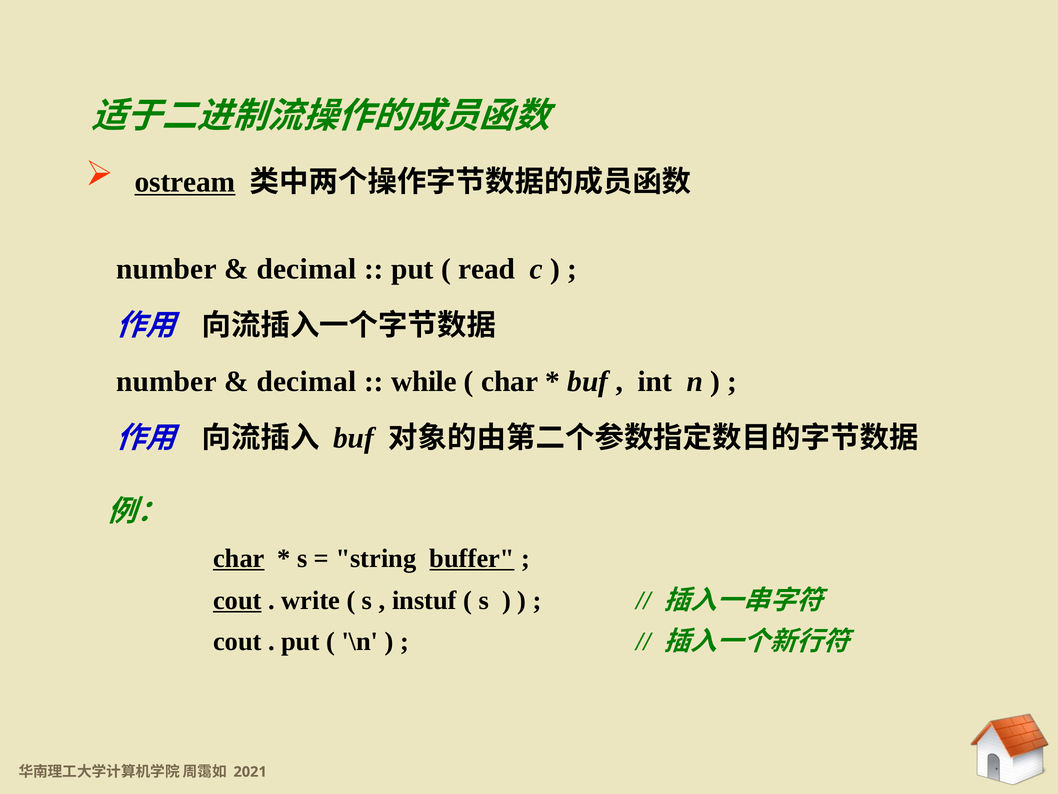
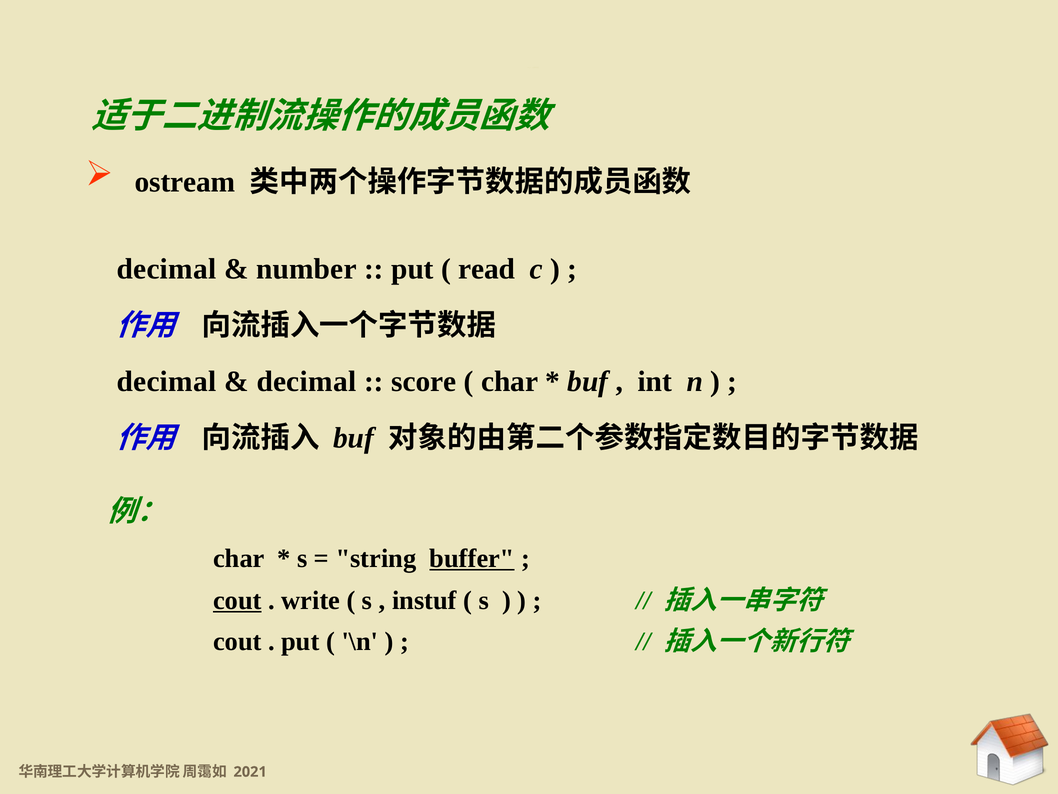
ostream underline: present -> none
number at (166, 269): number -> decimal
decimal at (306, 269): decimal -> number
number at (166, 382): number -> decimal
while: while -> score
char at (239, 558) underline: present -> none
